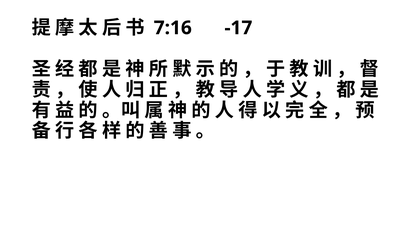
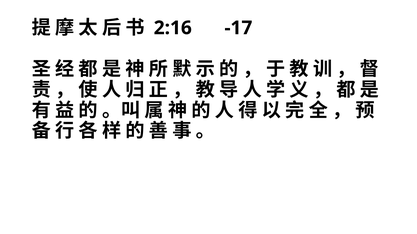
7:16: 7:16 -> 2:16
